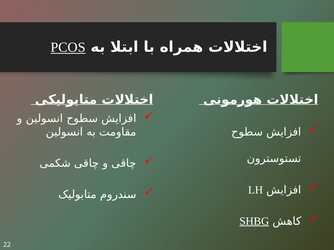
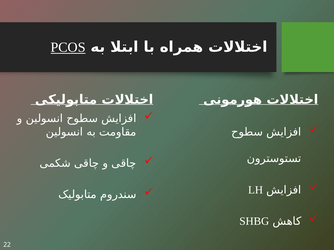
SHBG underline: present -> none
